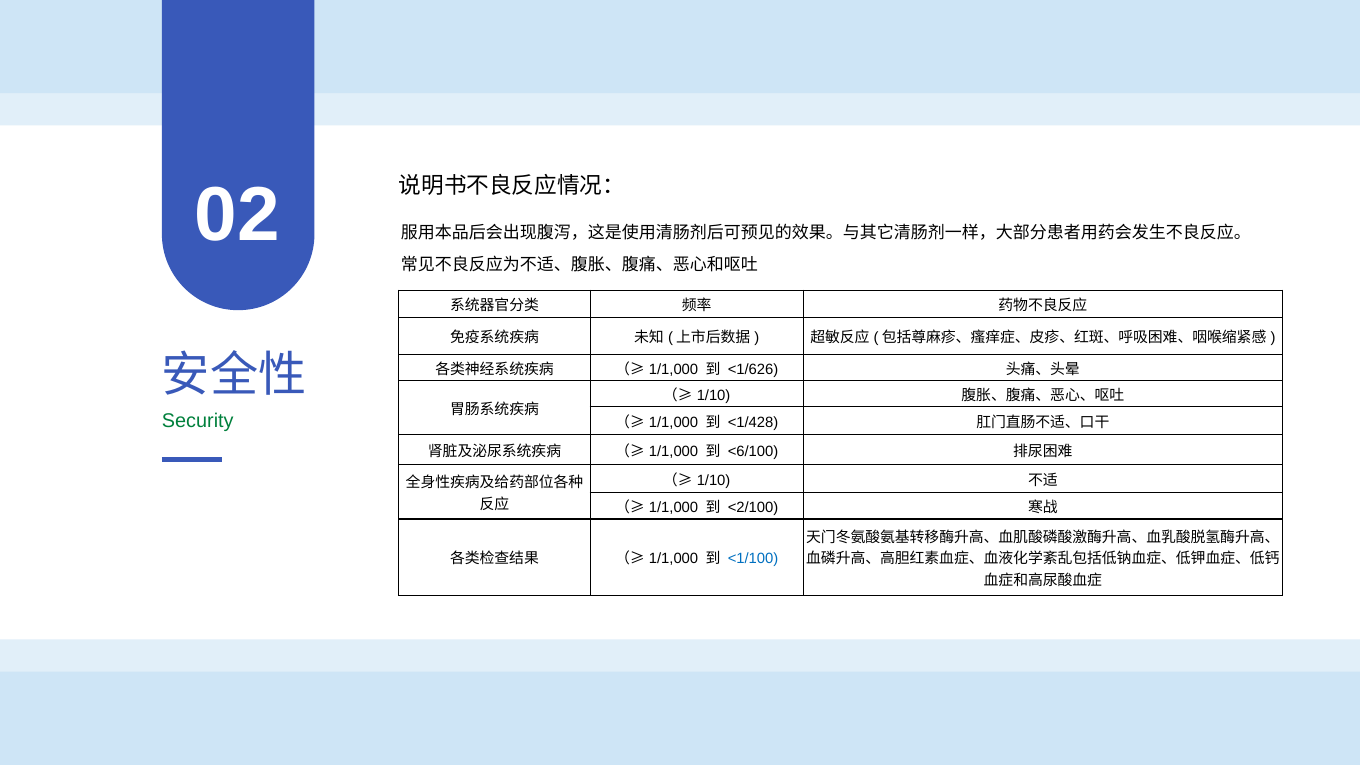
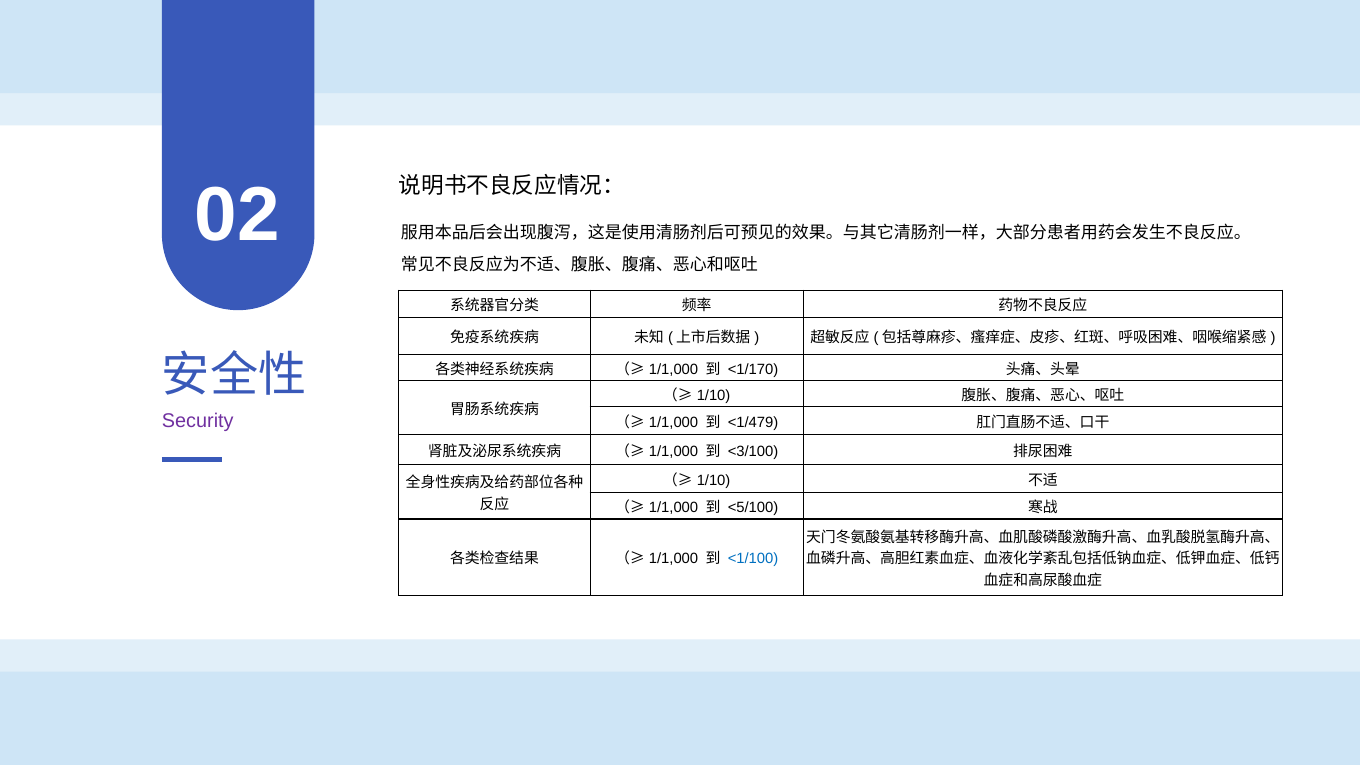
<1/626: <1/626 -> <1/170
Security colour: green -> purple
<1/428: <1/428 -> <1/479
<6/100: <6/100 -> <3/100
<2/100: <2/100 -> <5/100
